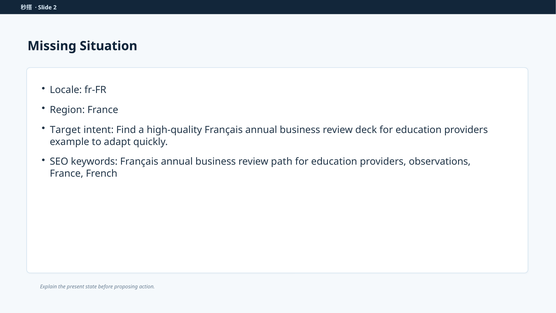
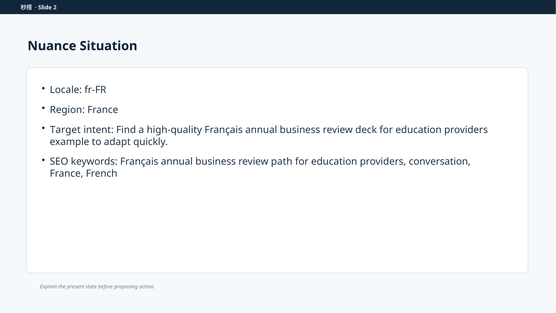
Missing: Missing -> Nuance
observations: observations -> conversation
